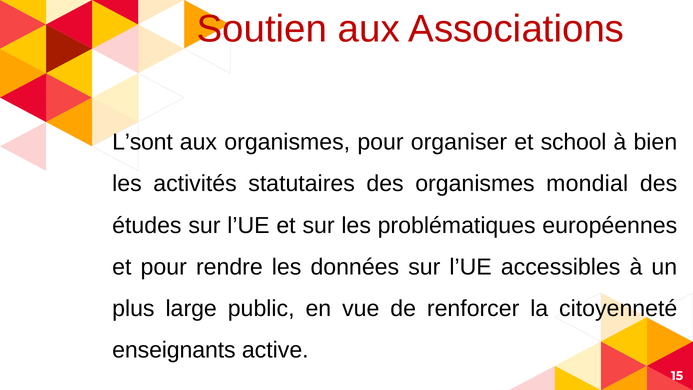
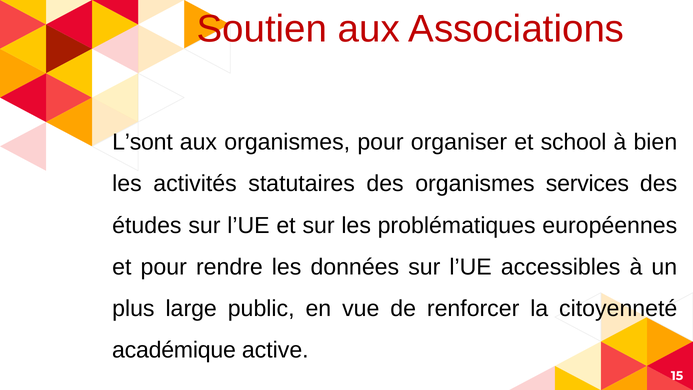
mondial: mondial -> services
enseignants: enseignants -> académique
